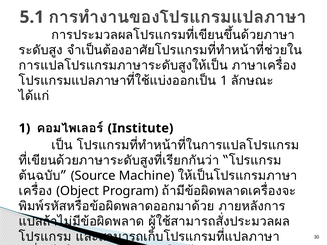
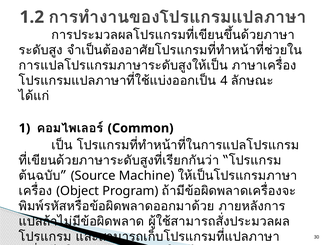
5.1: 5.1 -> 1.2
1 at (224, 81): 1 -> 4
Institute: Institute -> Common
